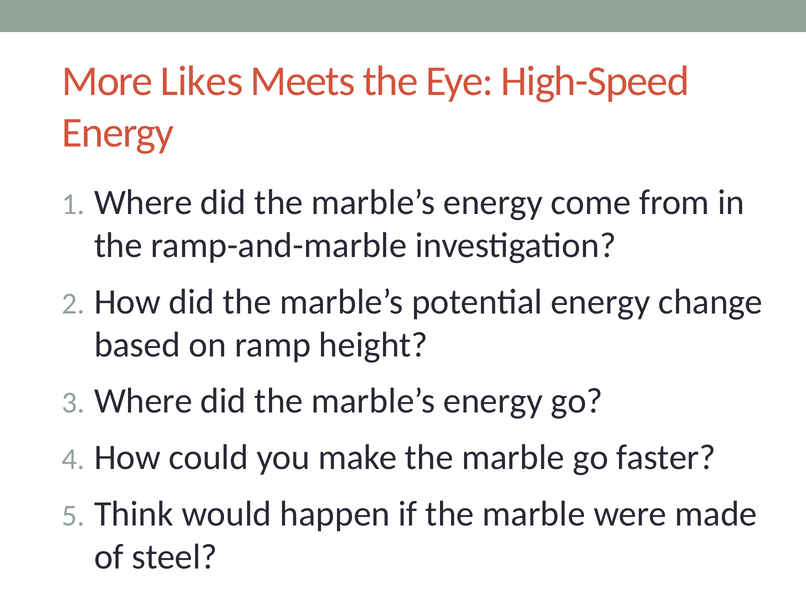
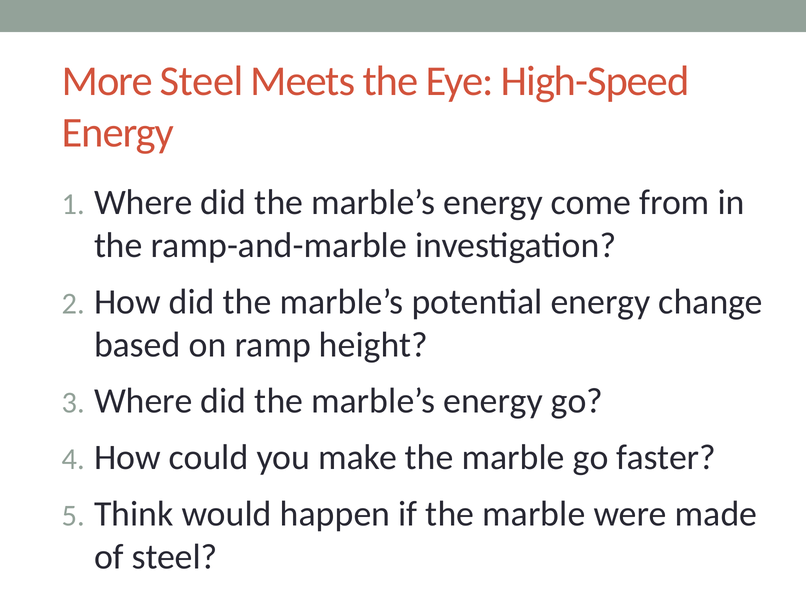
More Likes: Likes -> Steel
